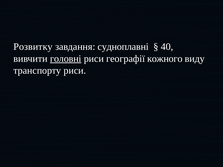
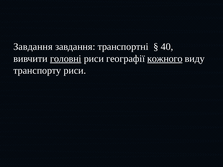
Розвитку at (33, 47): Розвитку -> Завдання
судноплавні: судноплавні -> транспортні
кожного underline: none -> present
